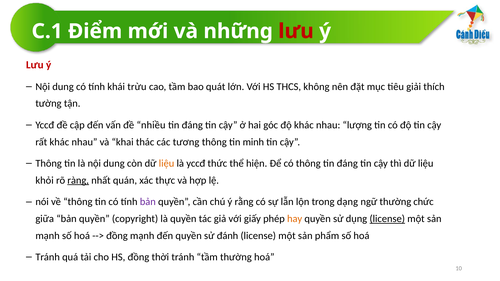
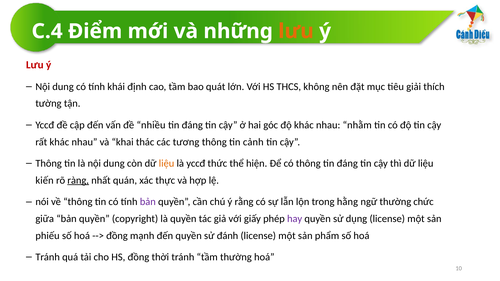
C.1: C.1 -> C.4
lưu at (296, 31) colour: red -> orange
trừu: trừu -> định
lượng: lượng -> nhằm
minh: minh -> cảnh
khỏi: khỏi -> kiến
dạng: dạng -> hằng
hay colour: orange -> purple
license at (387, 219) underline: present -> none
mạnh at (48, 236): mạnh -> phiếu
